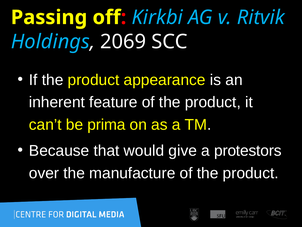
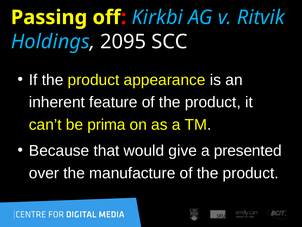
2069: 2069 -> 2095
protestors: protestors -> presented
